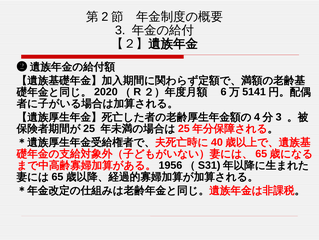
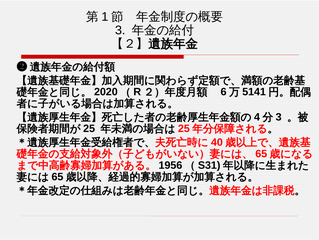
2: 2 -> 1
